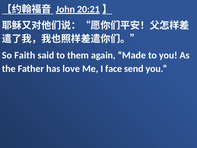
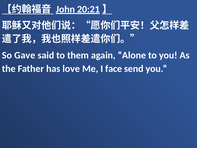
Faith: Faith -> Gave
Made: Made -> Alone
